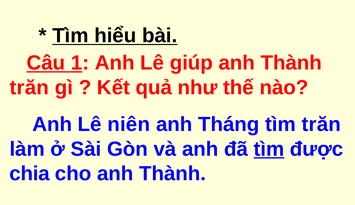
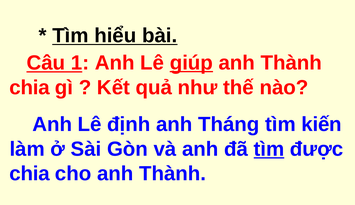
giúp underline: none -> present
trăn at (29, 87): trăn -> chia
niên: niên -> định
tìm trăn: trăn -> kiến
